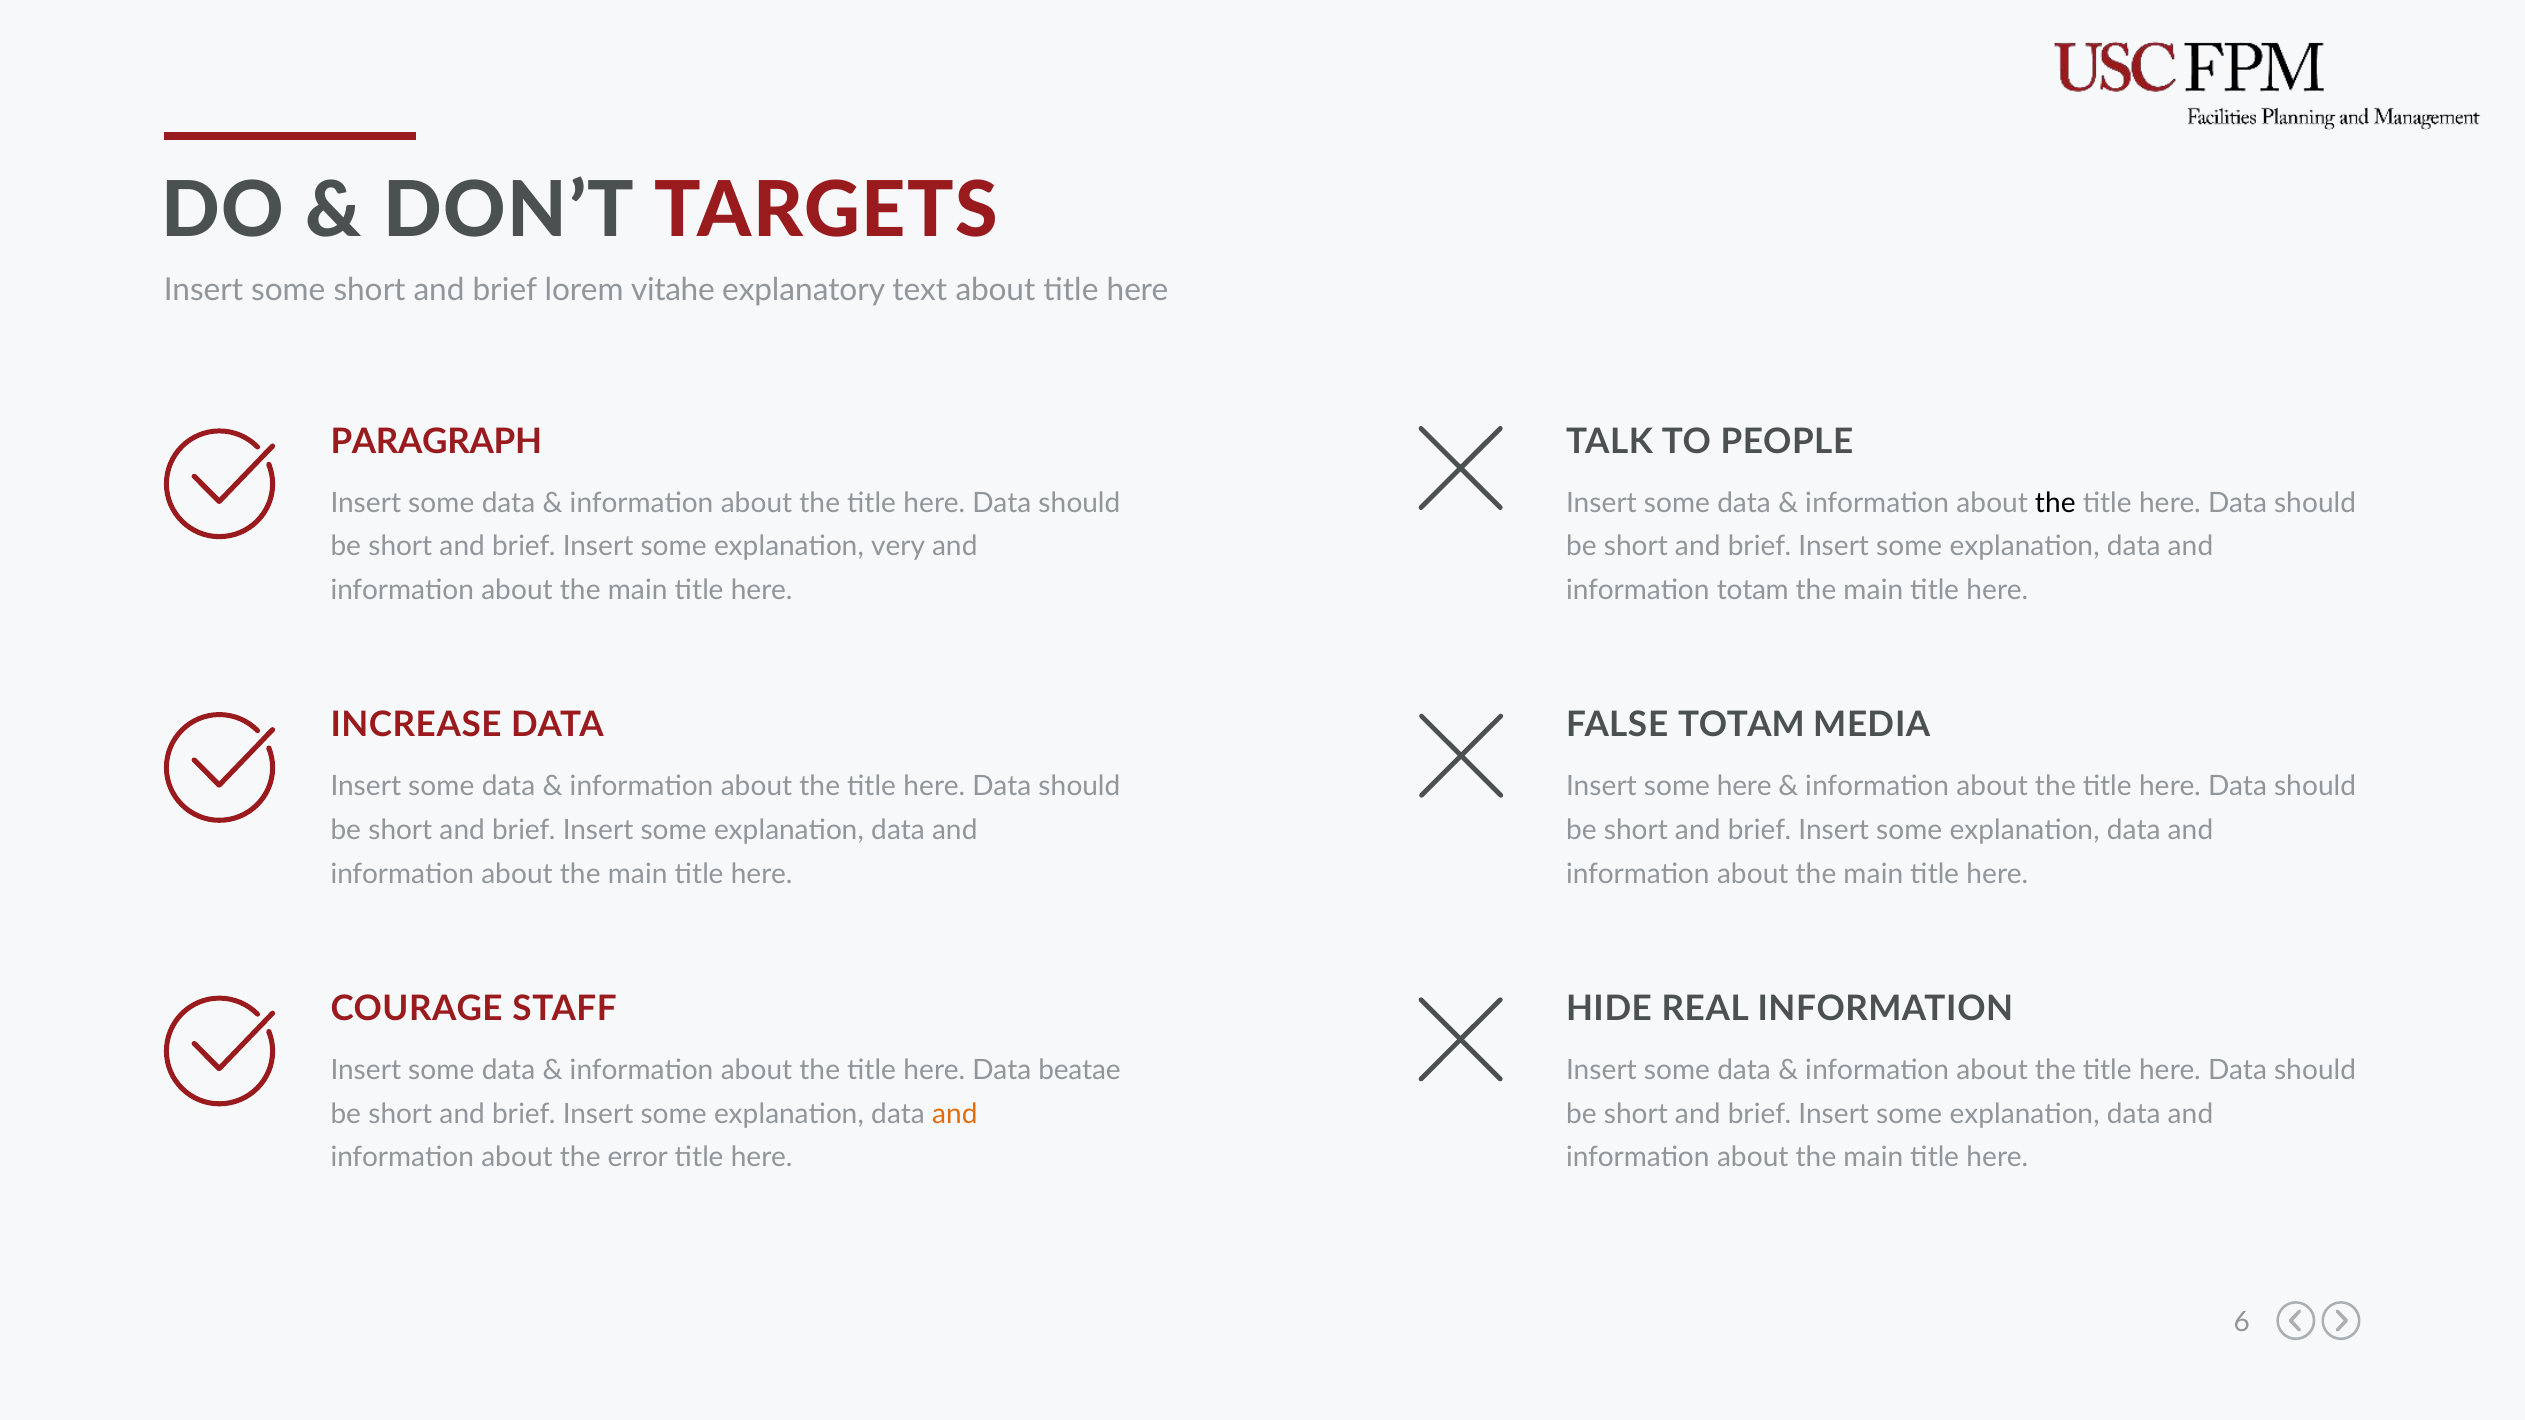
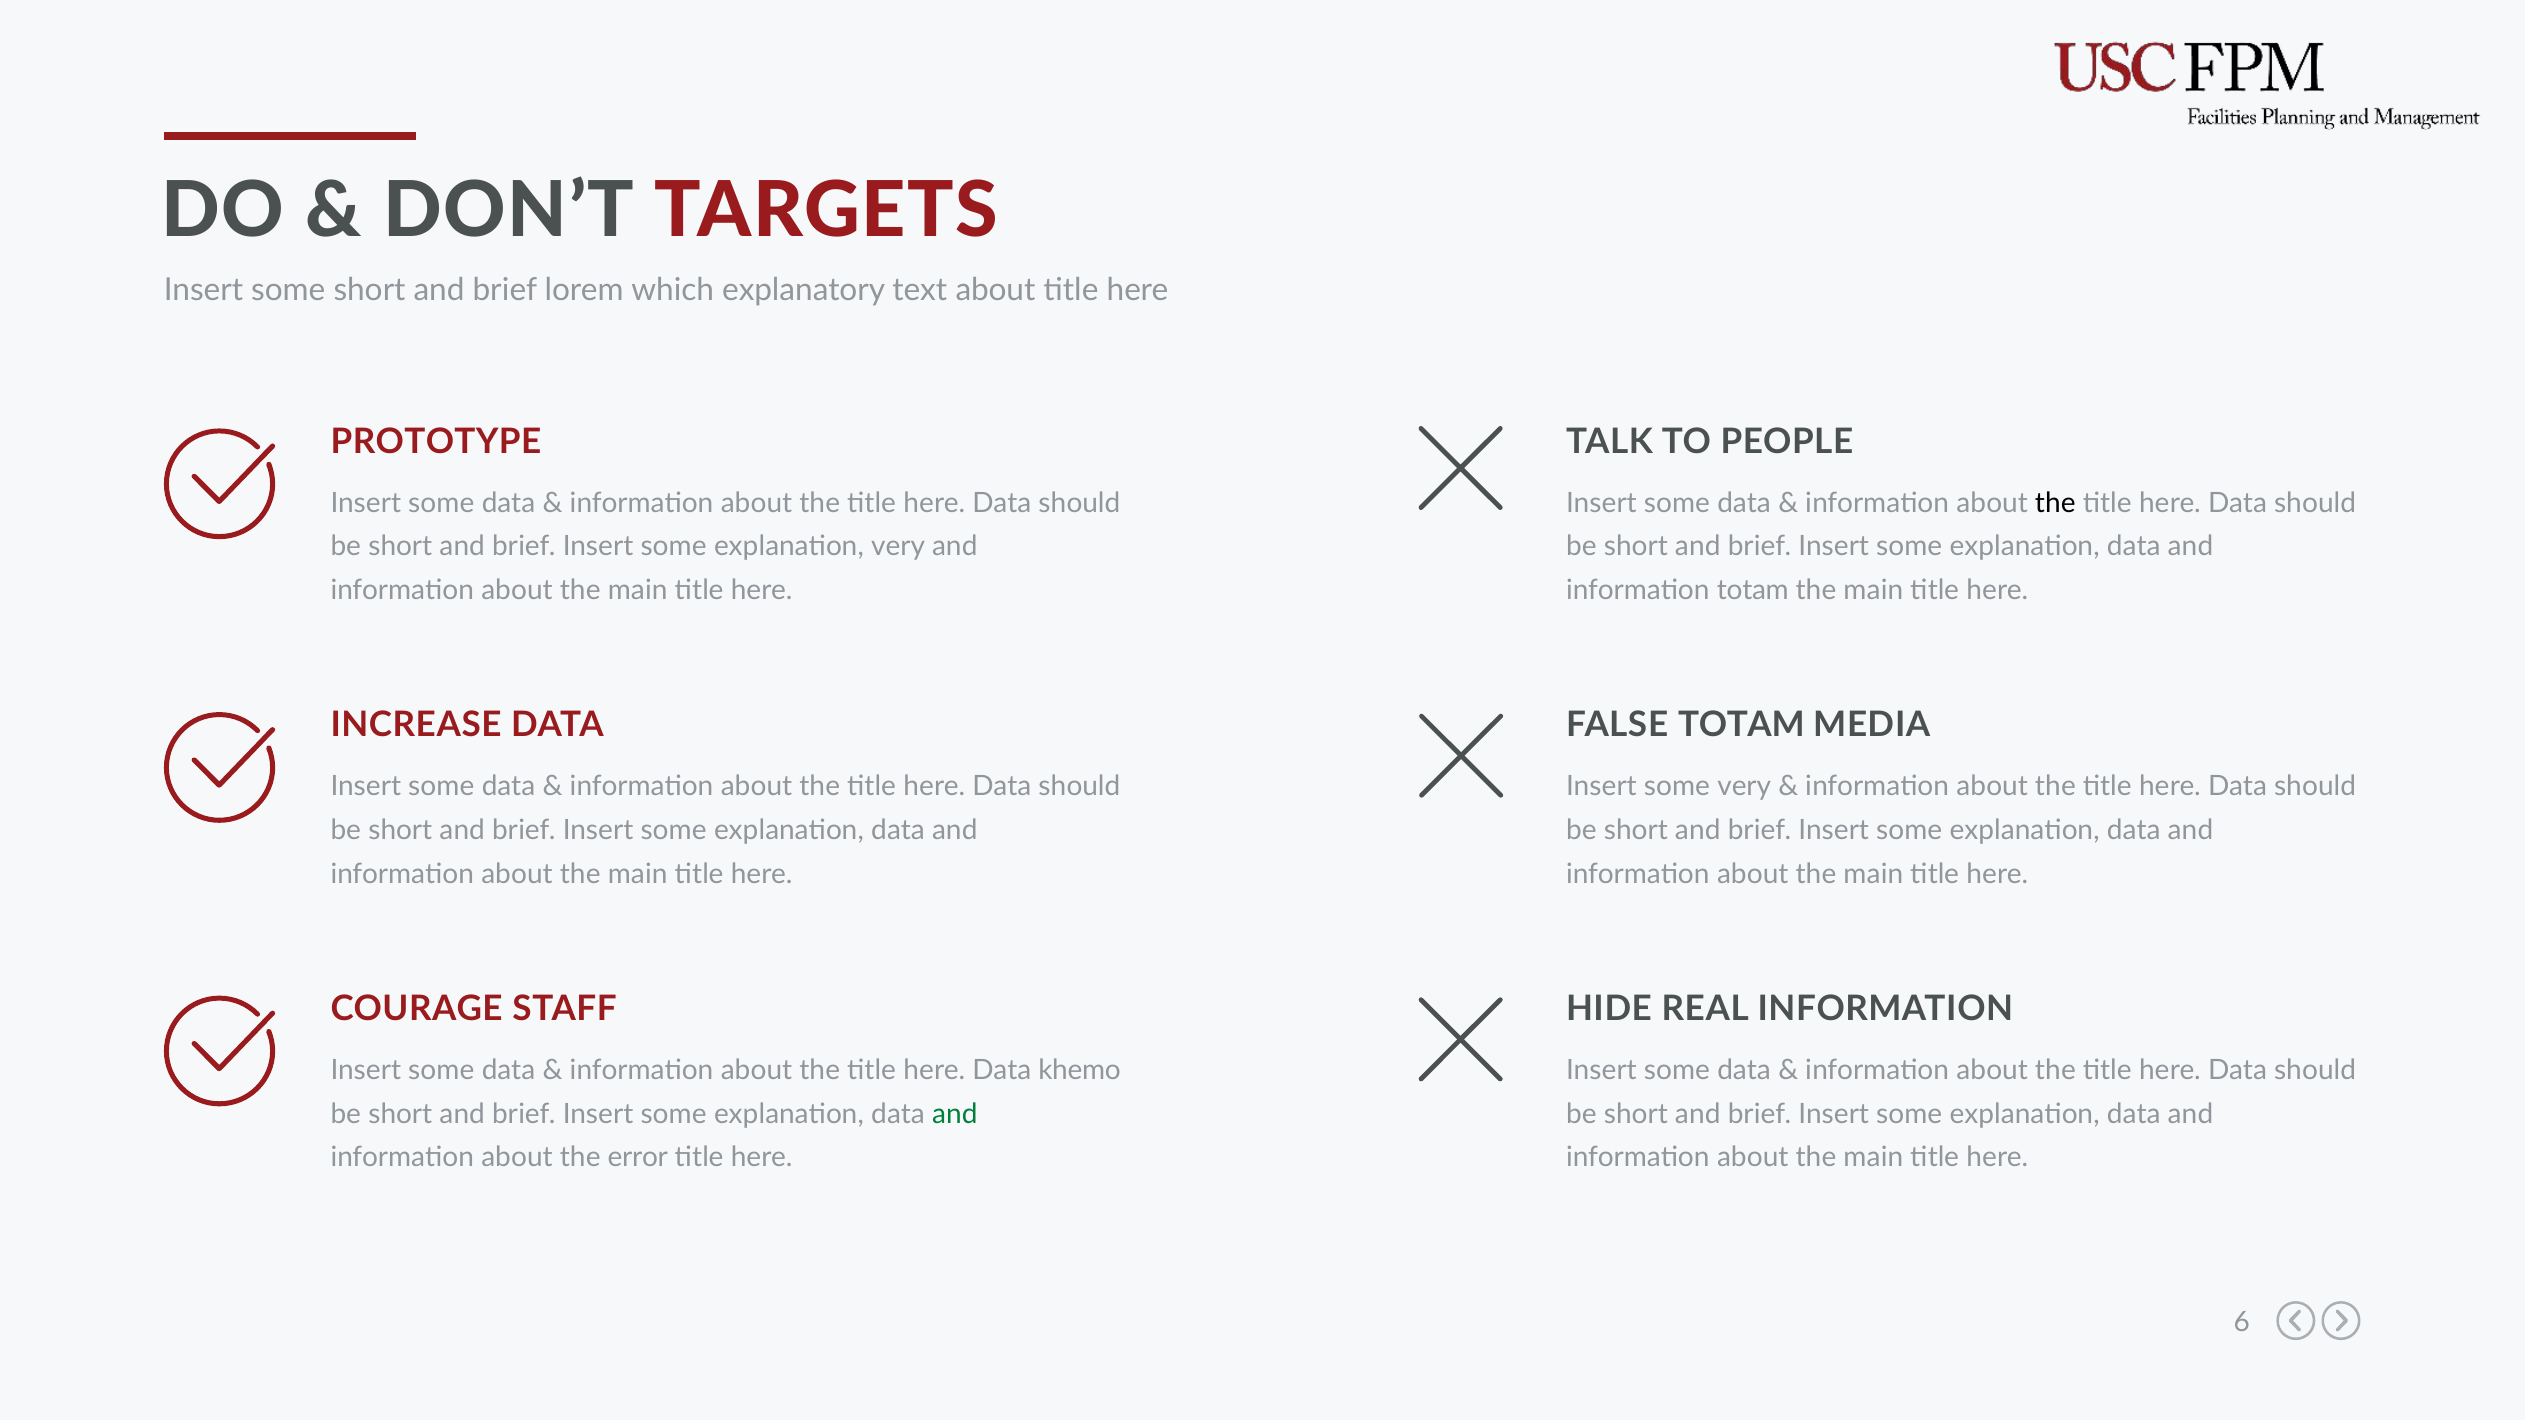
vitahe: vitahe -> which
PARAGRAPH: PARAGRAPH -> PROTOTYPE
some here: here -> very
beatae: beatae -> khemo
and at (955, 1114) colour: orange -> green
